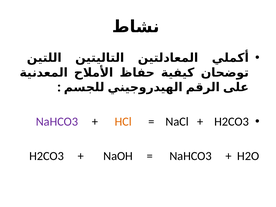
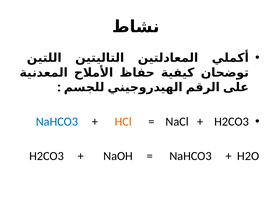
NaHCO3 at (57, 122) colour: purple -> blue
